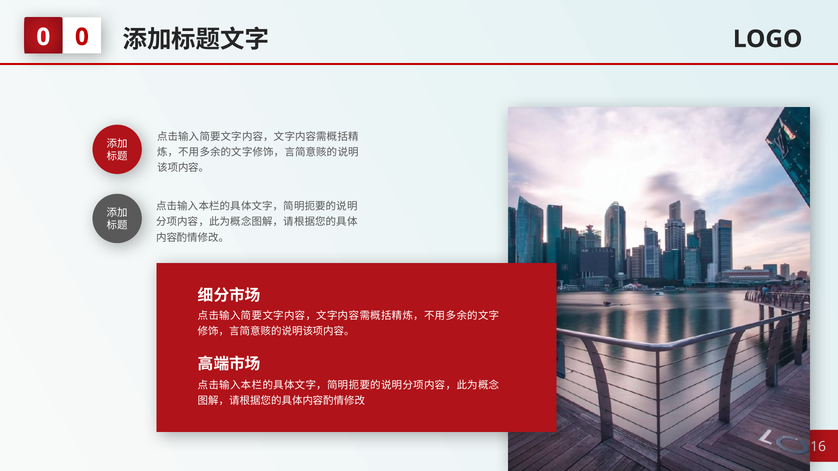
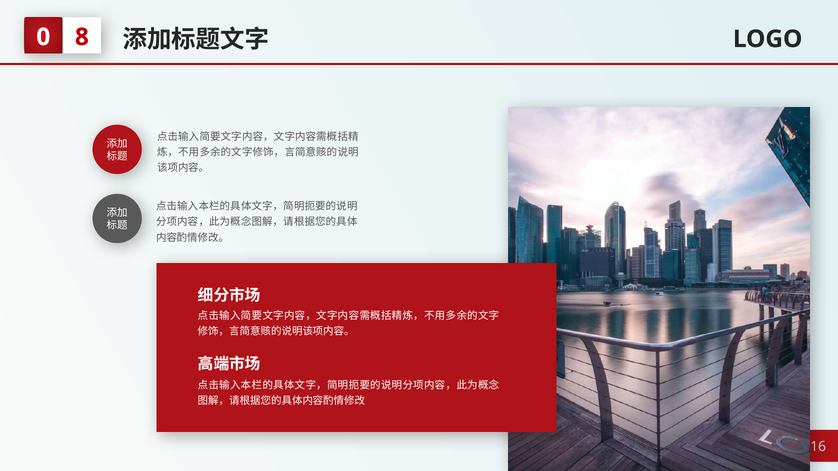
0 at (82, 37): 0 -> 8
